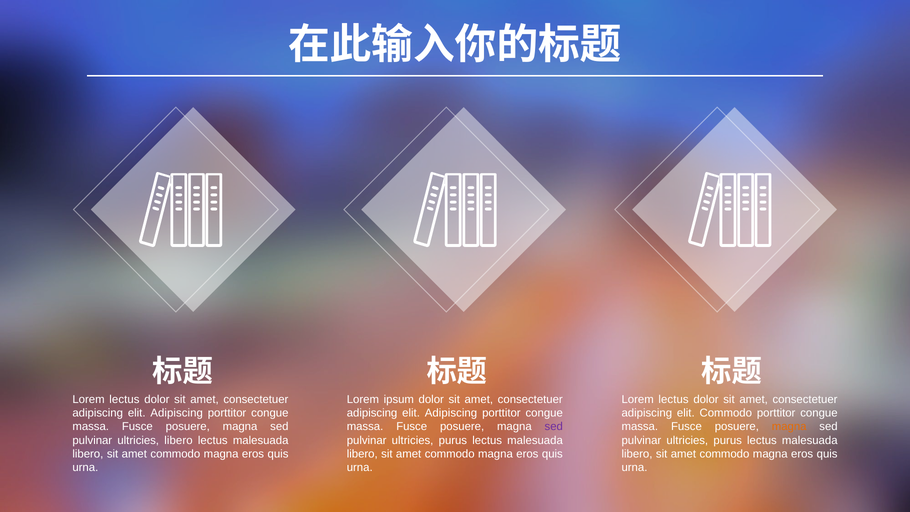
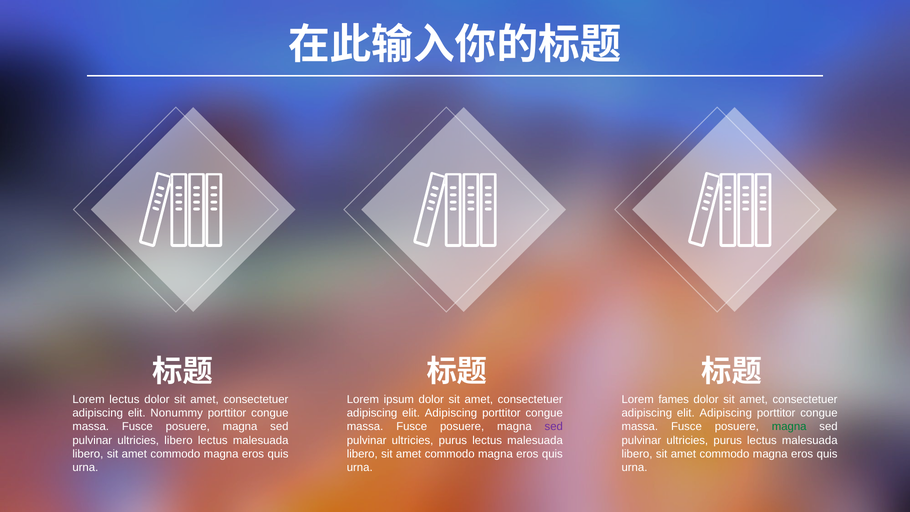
lectus at (674, 399): lectus -> fames
Adipiscing at (177, 413): Adipiscing -> Nonummy
Commodo at (726, 413): Commodo -> Adipiscing
magna at (789, 427) colour: orange -> green
